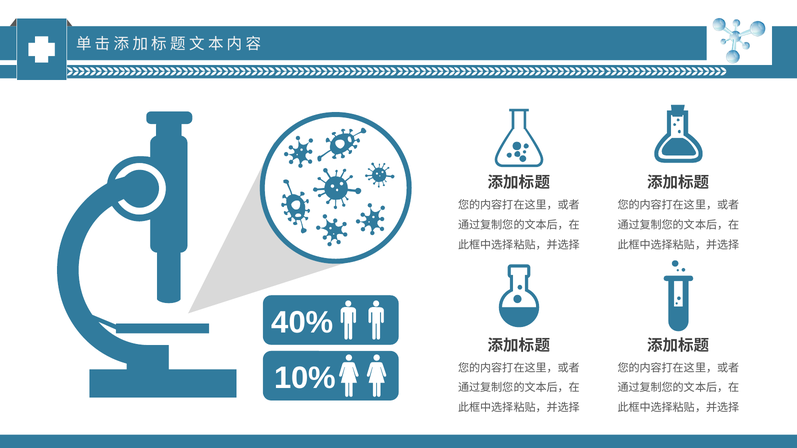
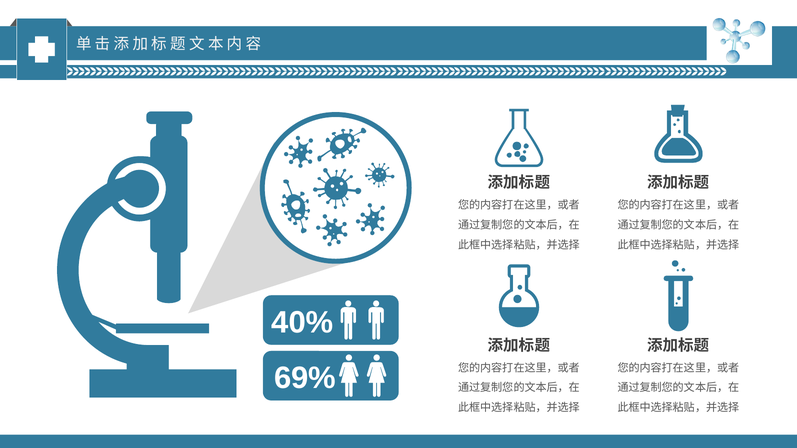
10%: 10% -> 69%
